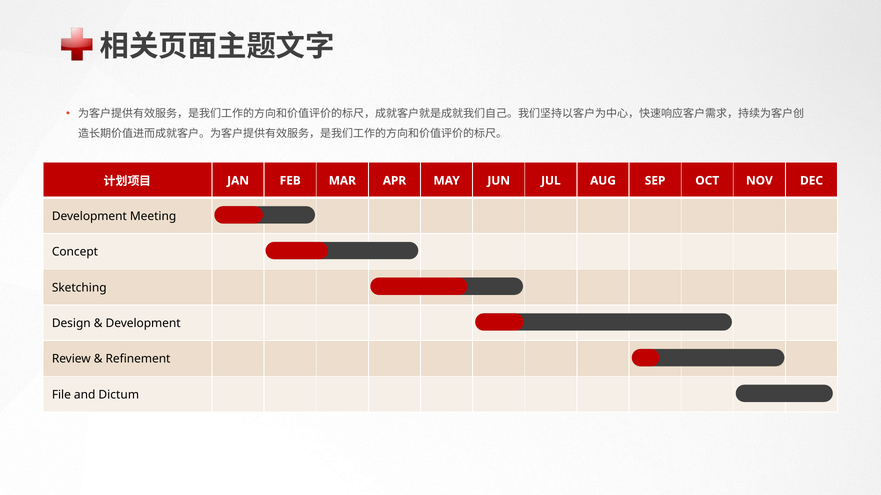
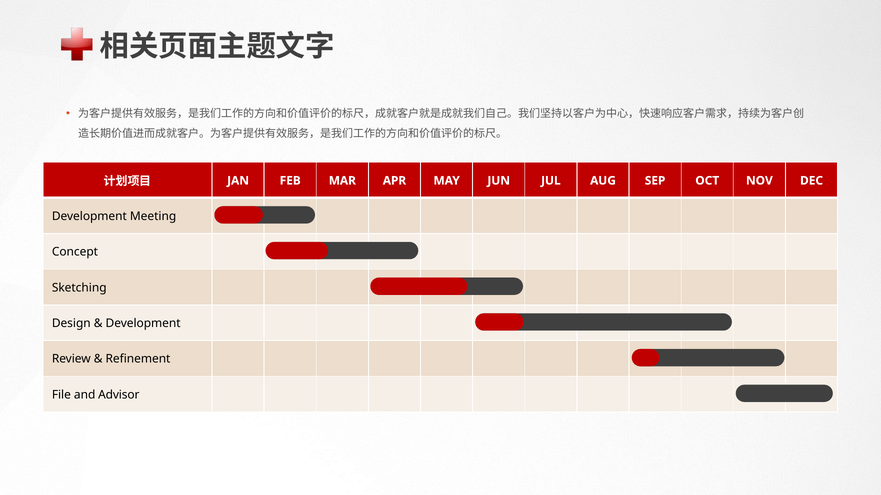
Dictum: Dictum -> Advisor
